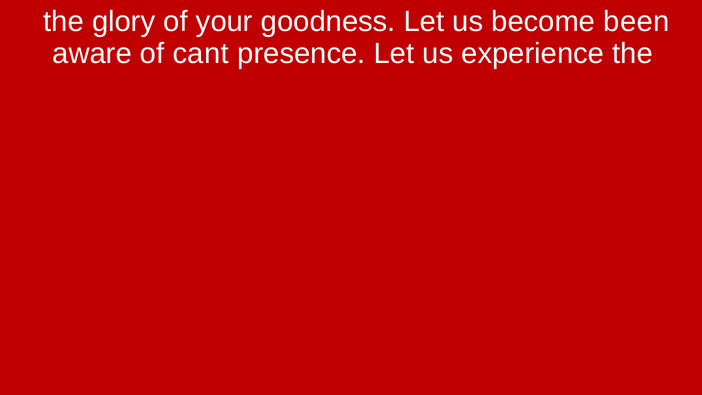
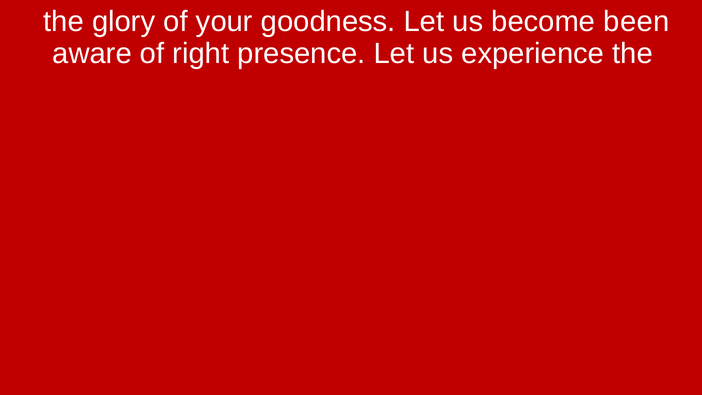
cant: cant -> right
